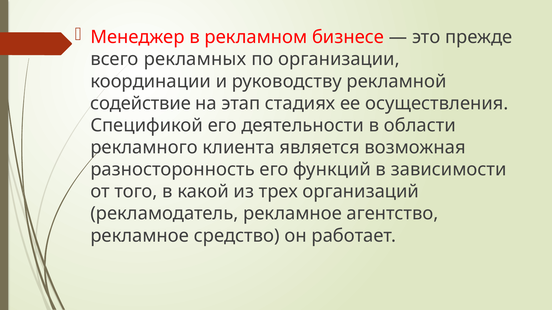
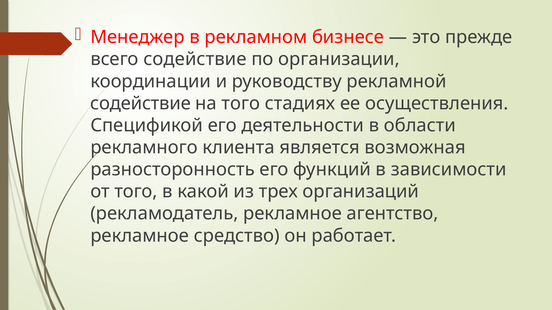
всего рекламных: рекламных -> содействие
на этап: этап -> того
